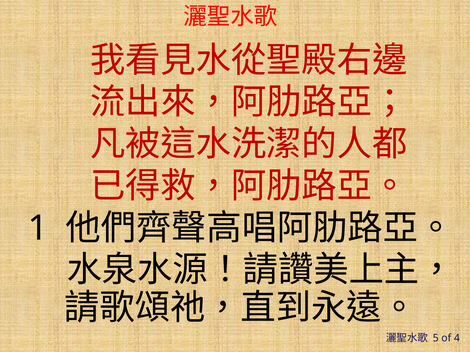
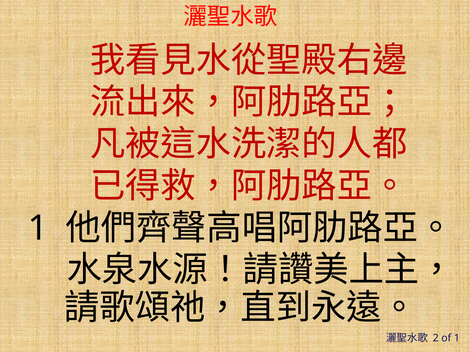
5: 5 -> 2
of 4: 4 -> 1
